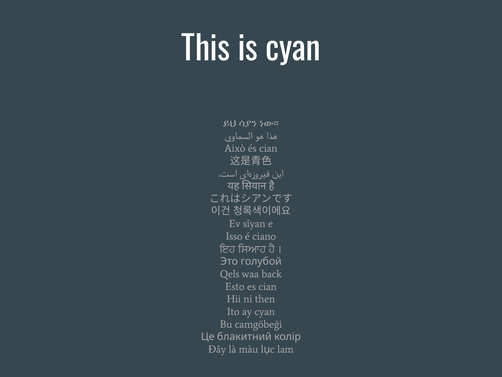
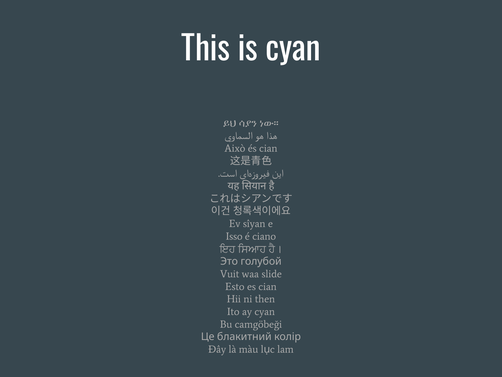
Qels: Qels -> Vuit
back: back -> slide
